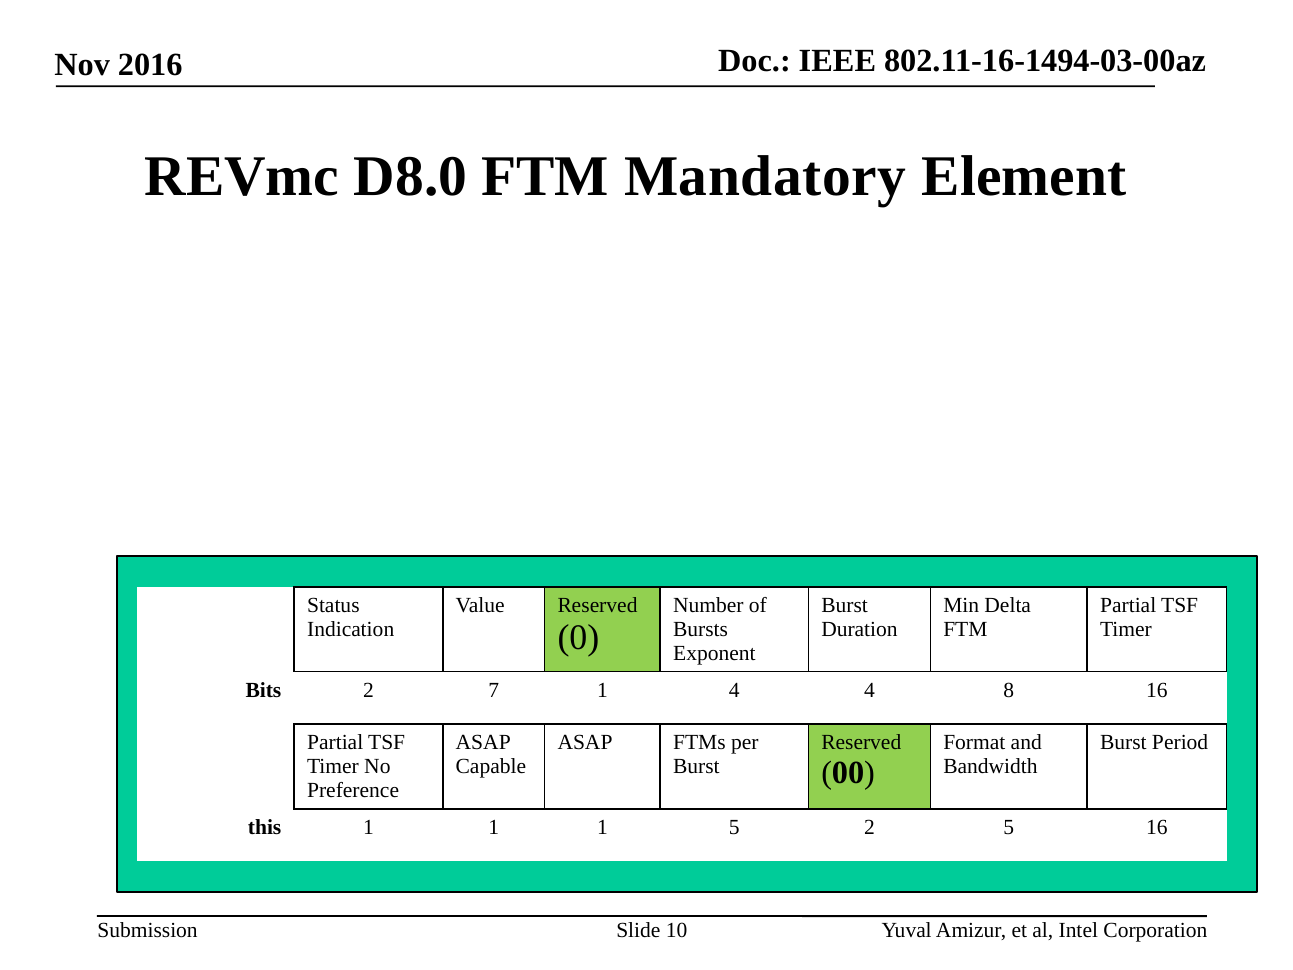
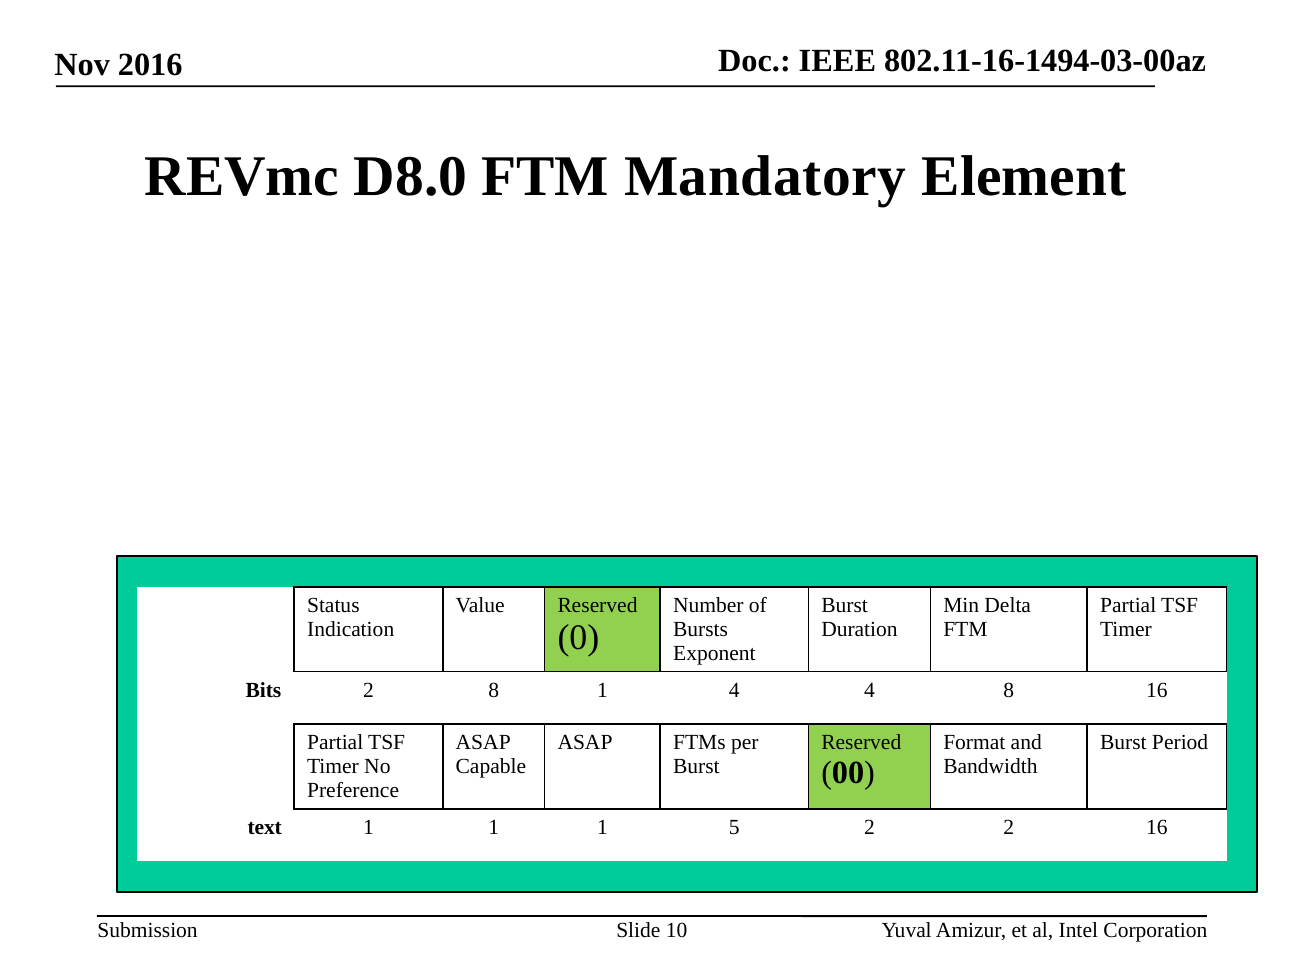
2 7: 7 -> 8
this: this -> text
2 5: 5 -> 2
